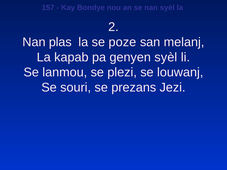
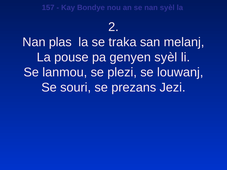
poze: poze -> traka
kapab: kapab -> pouse
